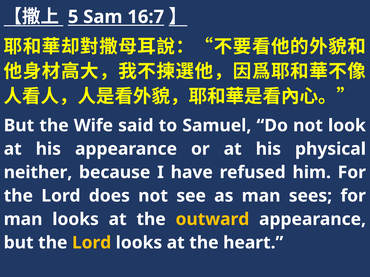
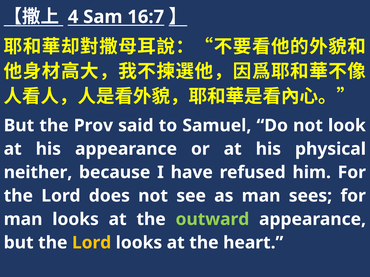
5: 5 -> 4
Wife: Wife -> Prov
outward colour: yellow -> light green
